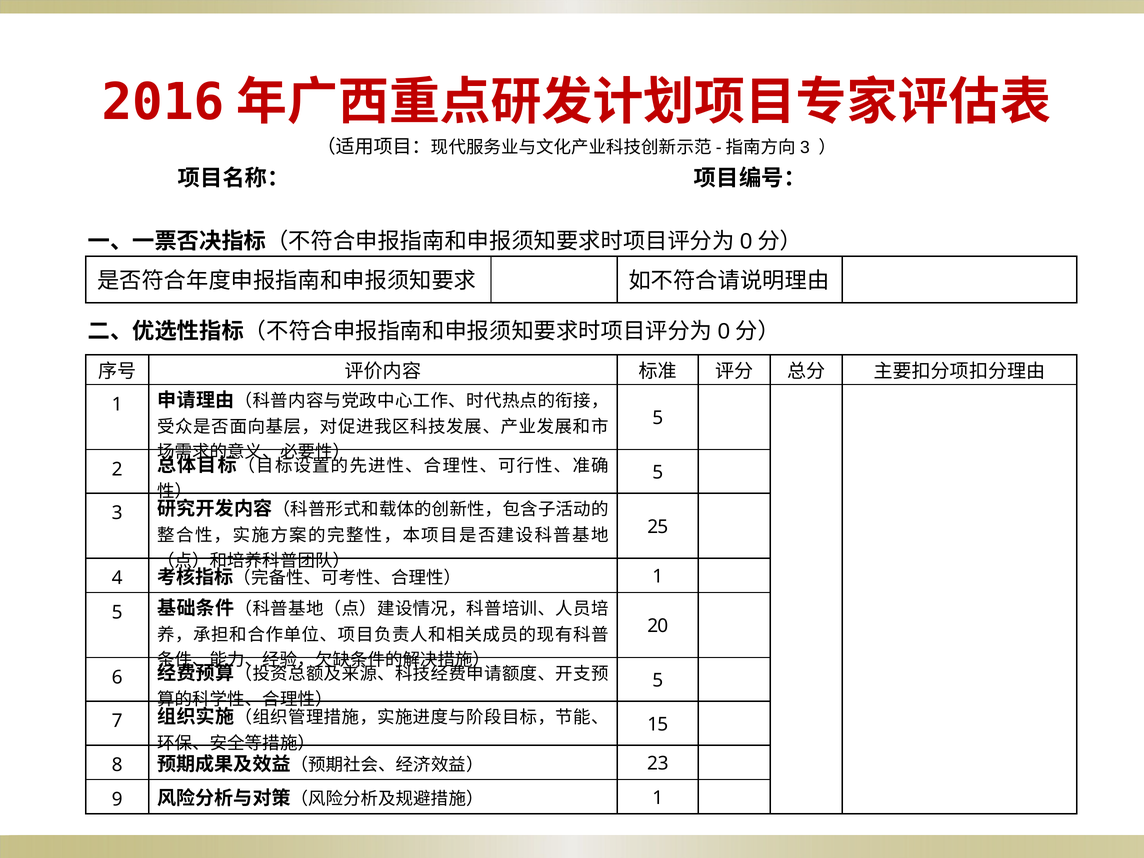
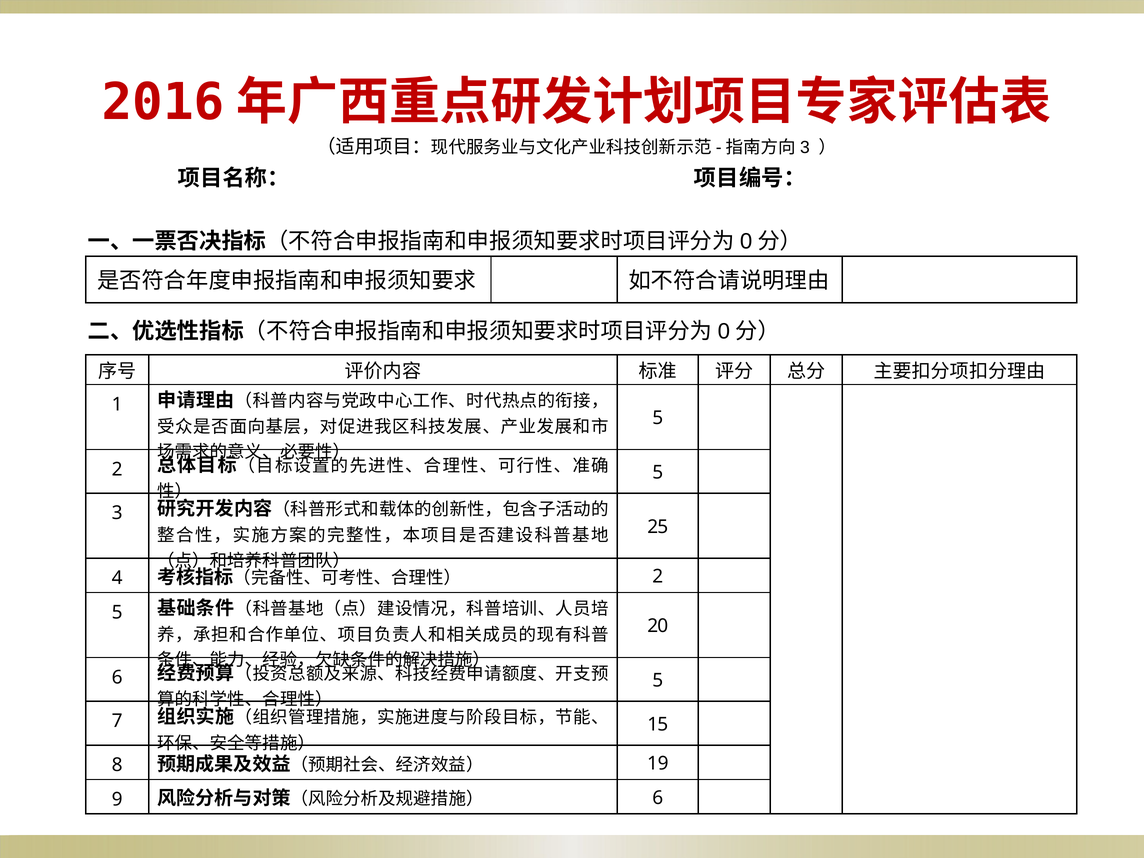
1 at (658, 577): 1 -> 2
23: 23 -> 19
1 at (658, 798): 1 -> 6
